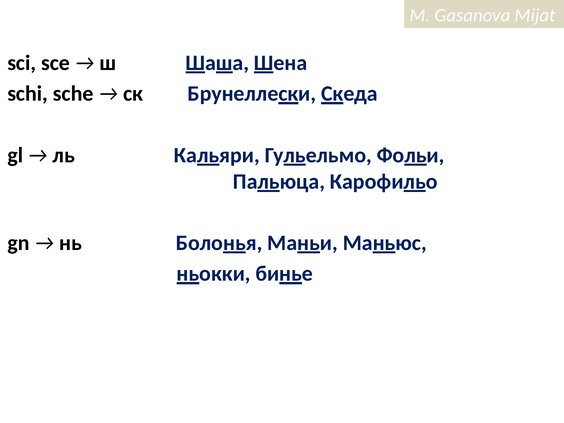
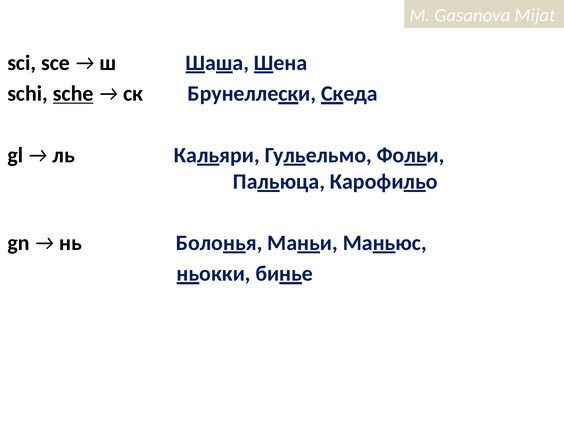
sche underline: none -> present
